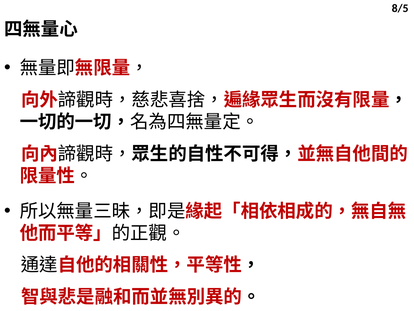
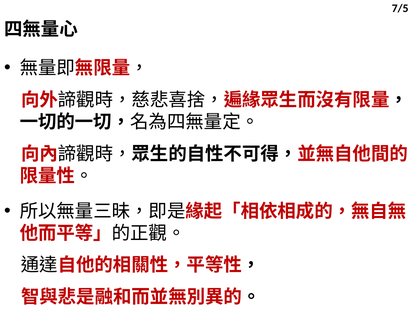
8/5: 8/5 -> 7/5
